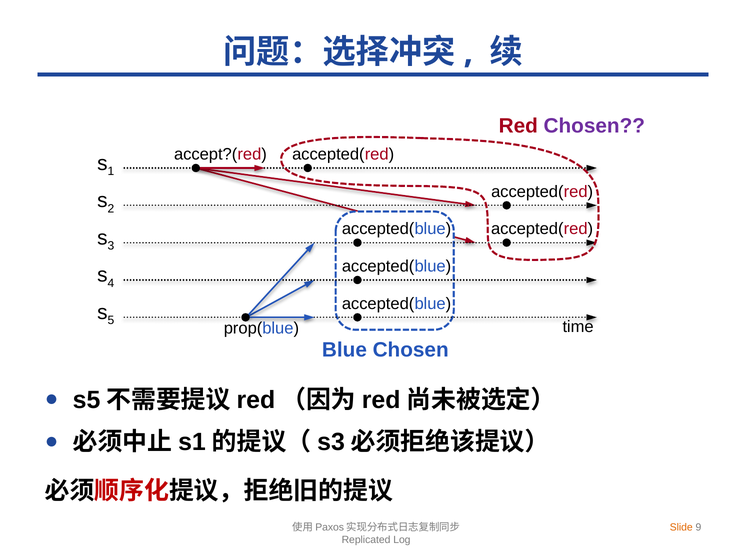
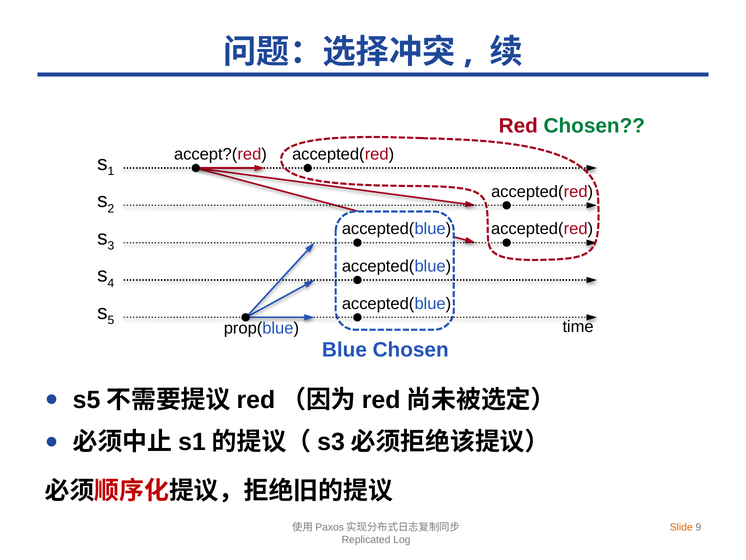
Chosen at (594, 126) colour: purple -> green
